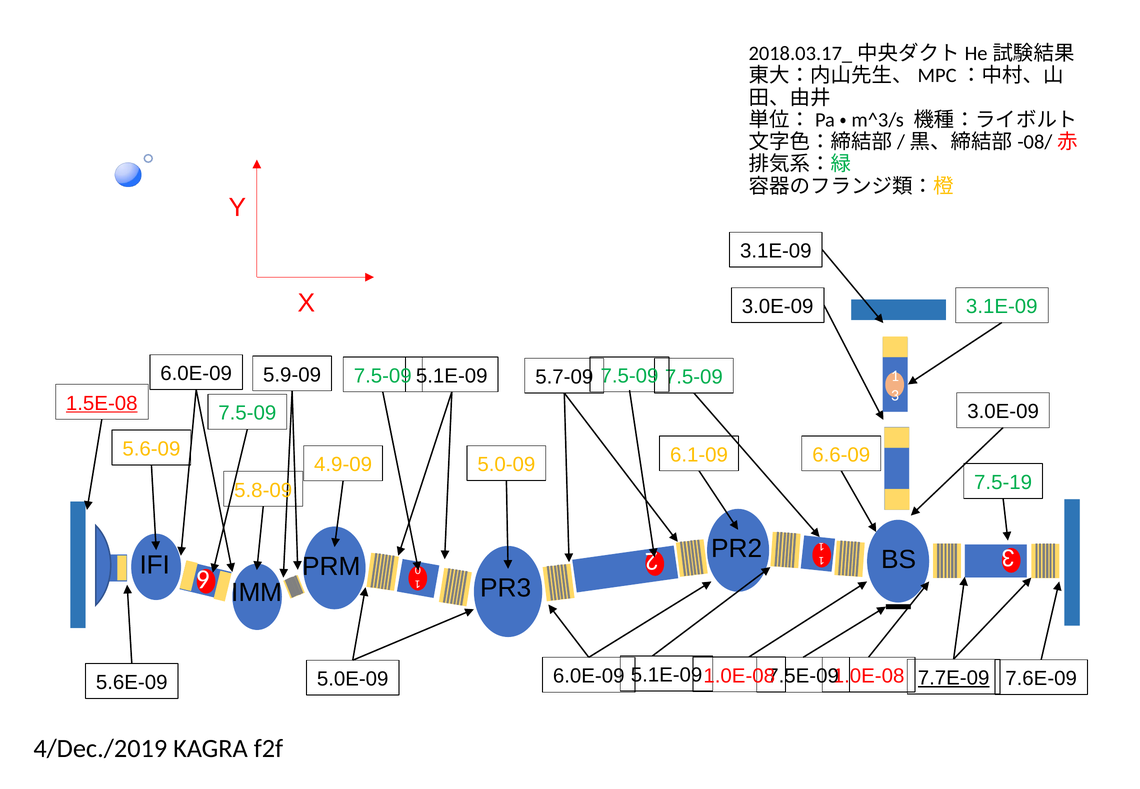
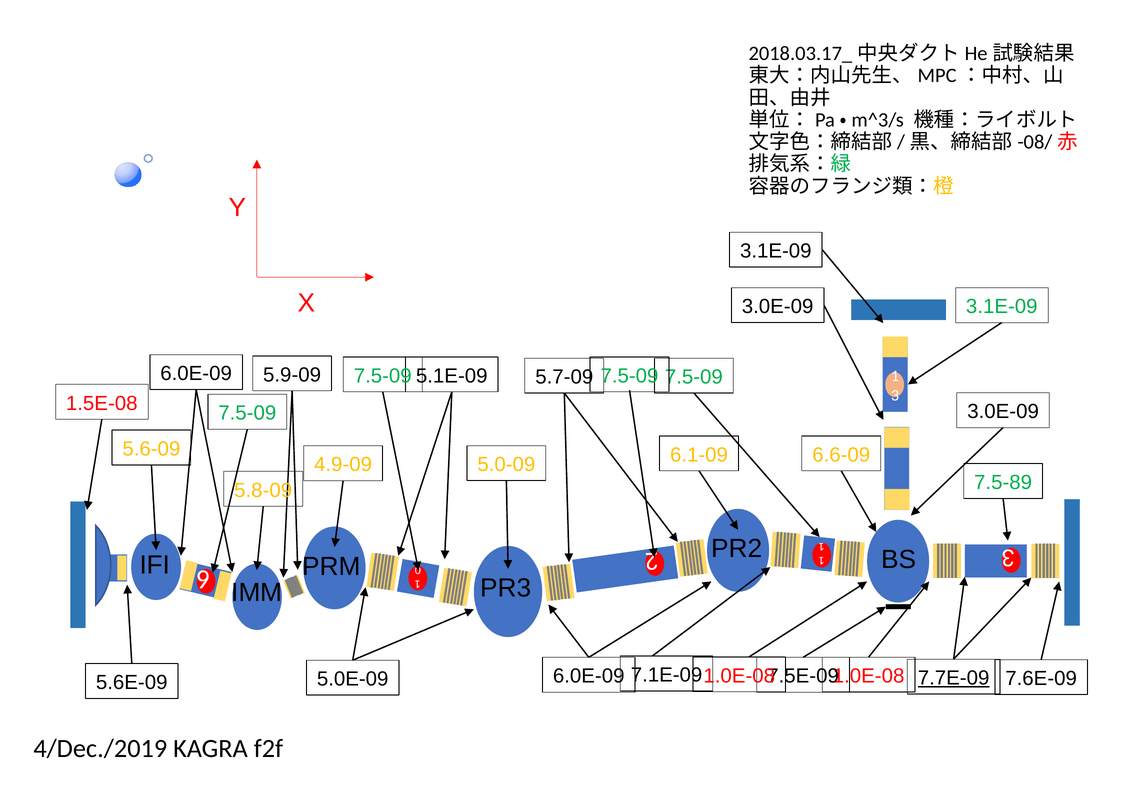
1.5E-08 underline: present -> none
7.5-19: 7.5-19 -> 7.5-89
5.1E-09 at (667, 675): 5.1E-09 -> 7.1E-09
